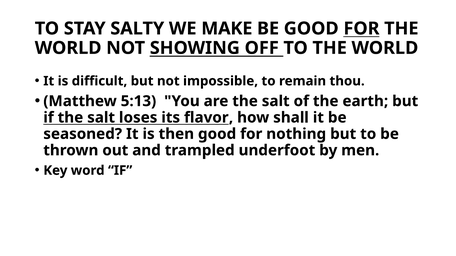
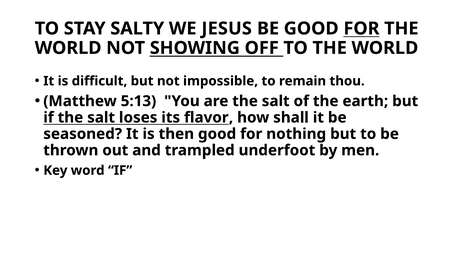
MAKE: MAKE -> JESUS
